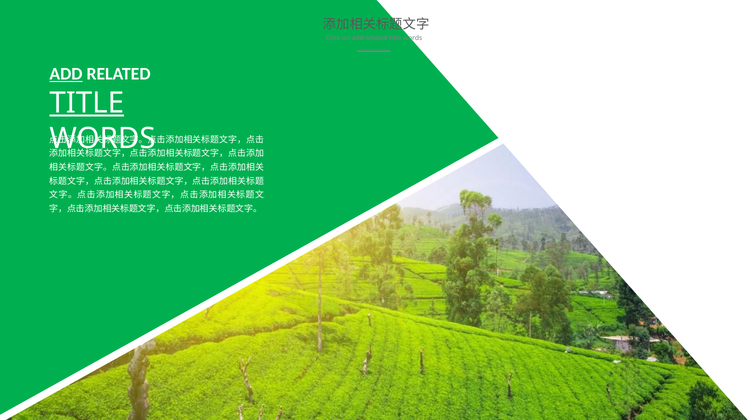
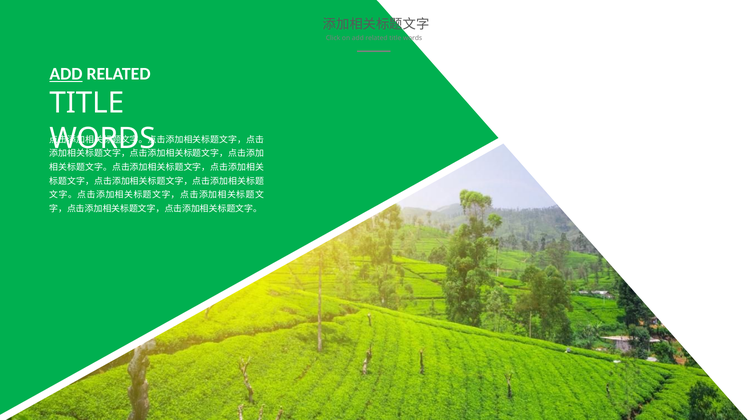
TITLE at (87, 103) underline: present -> none
